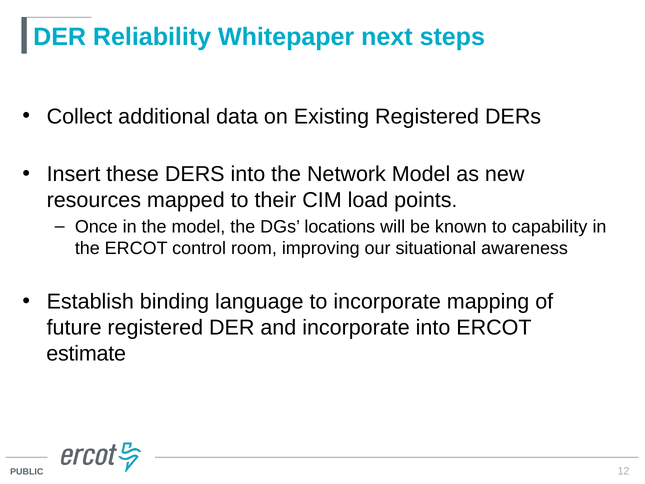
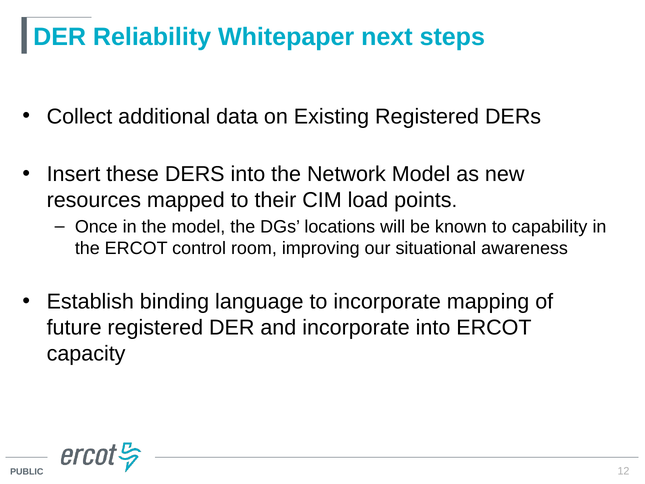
estimate: estimate -> capacity
